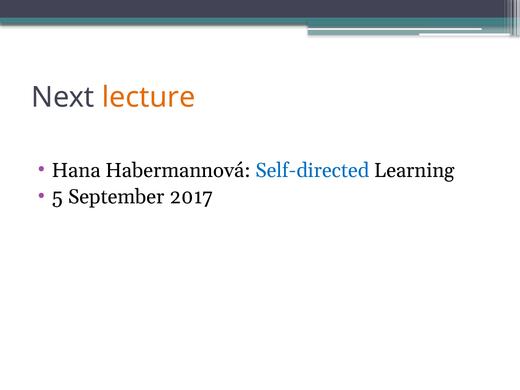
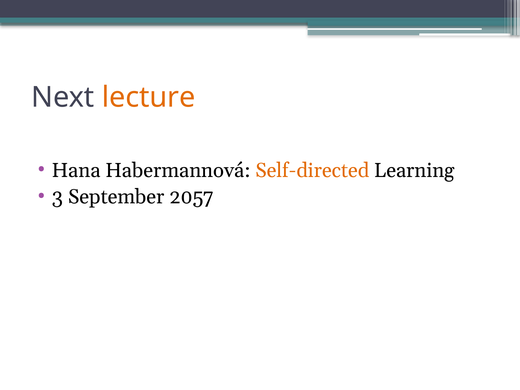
Self-directed colour: blue -> orange
5: 5 -> 3
2017: 2017 -> 2057
